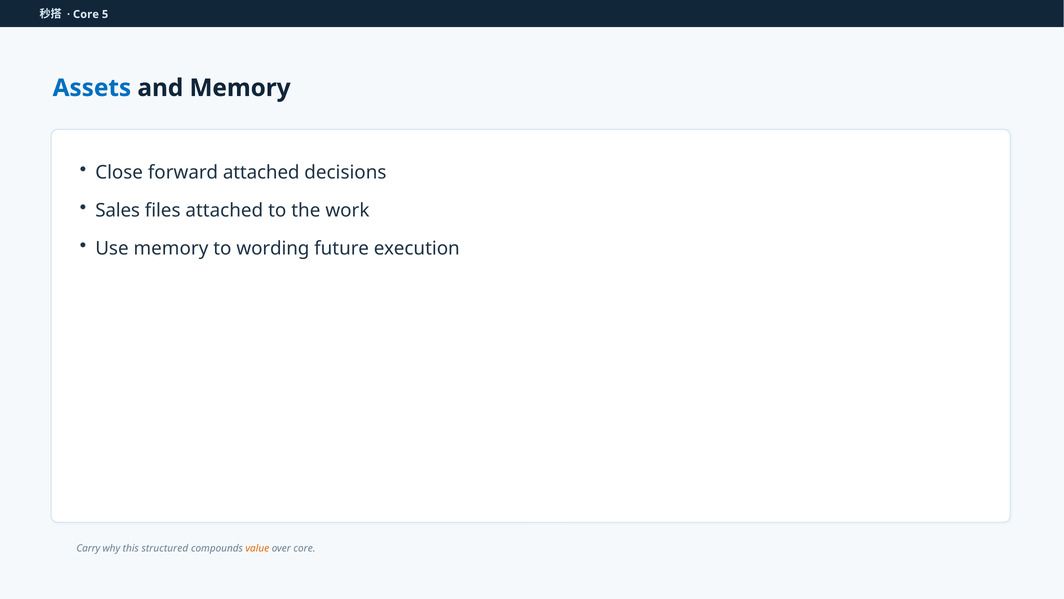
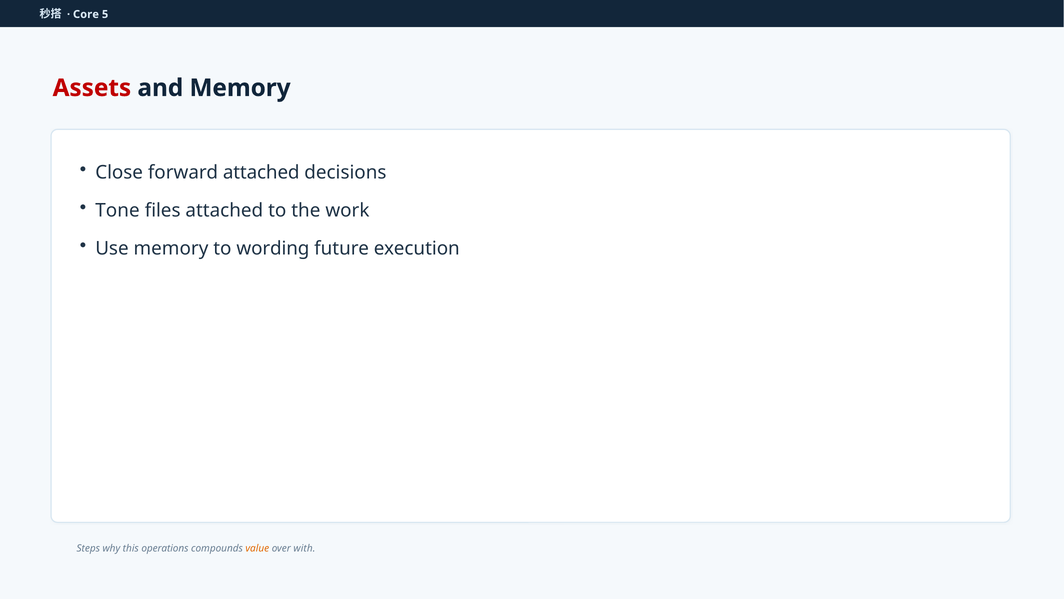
Assets colour: blue -> red
Sales: Sales -> Tone
Carry: Carry -> Steps
structured: structured -> operations
over core: core -> with
